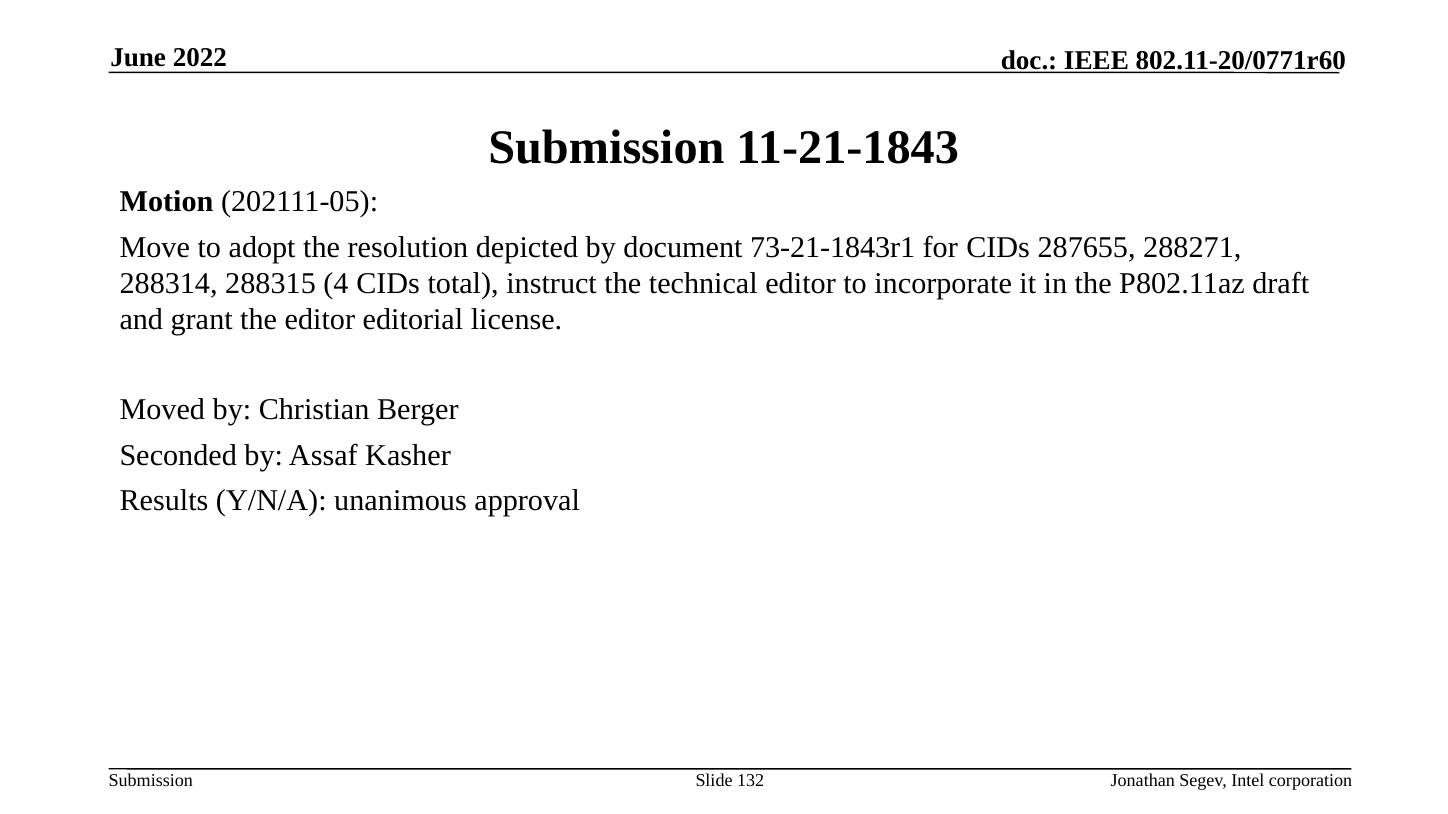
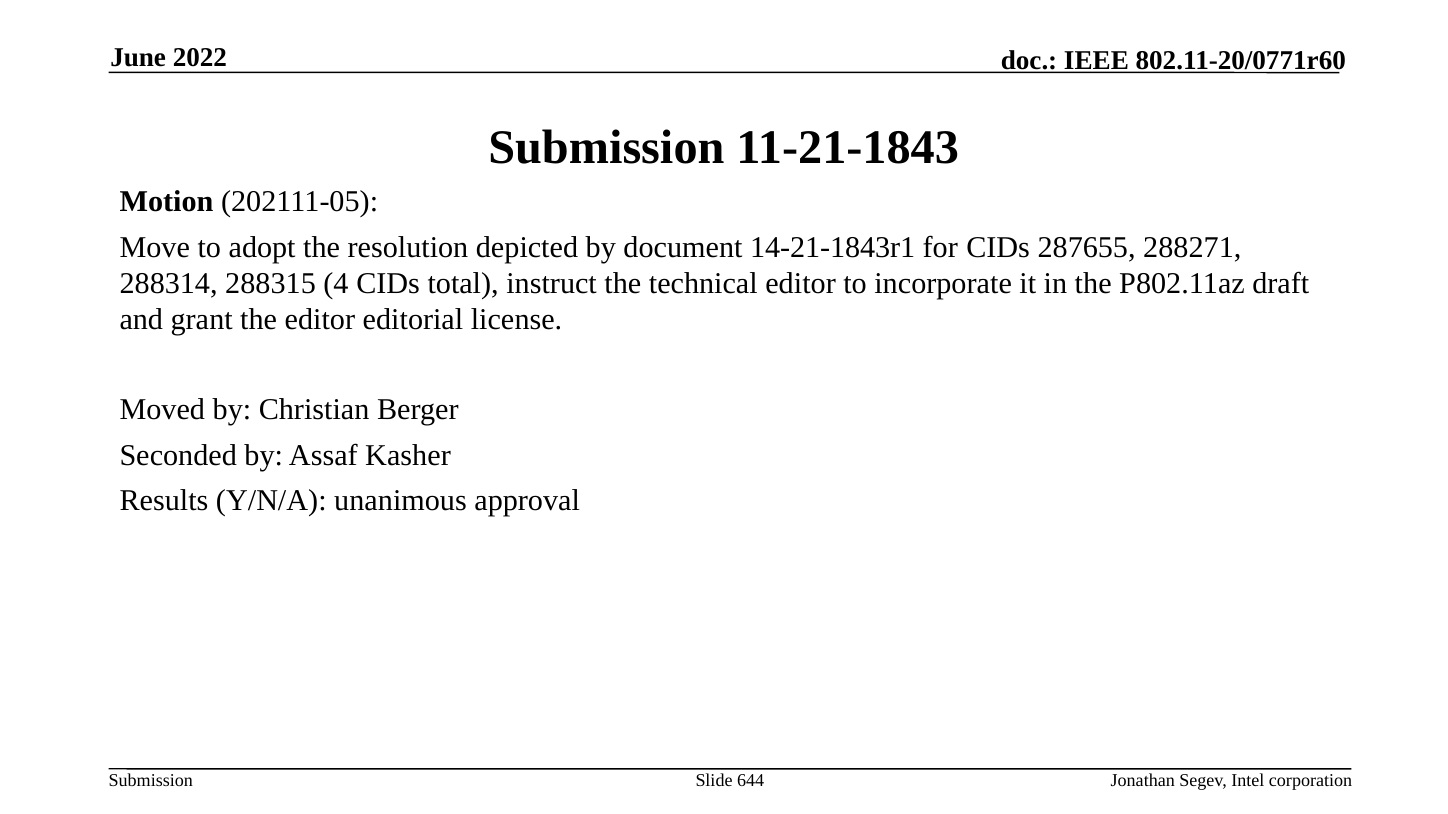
73-21-1843r1: 73-21-1843r1 -> 14-21-1843r1
132: 132 -> 644
